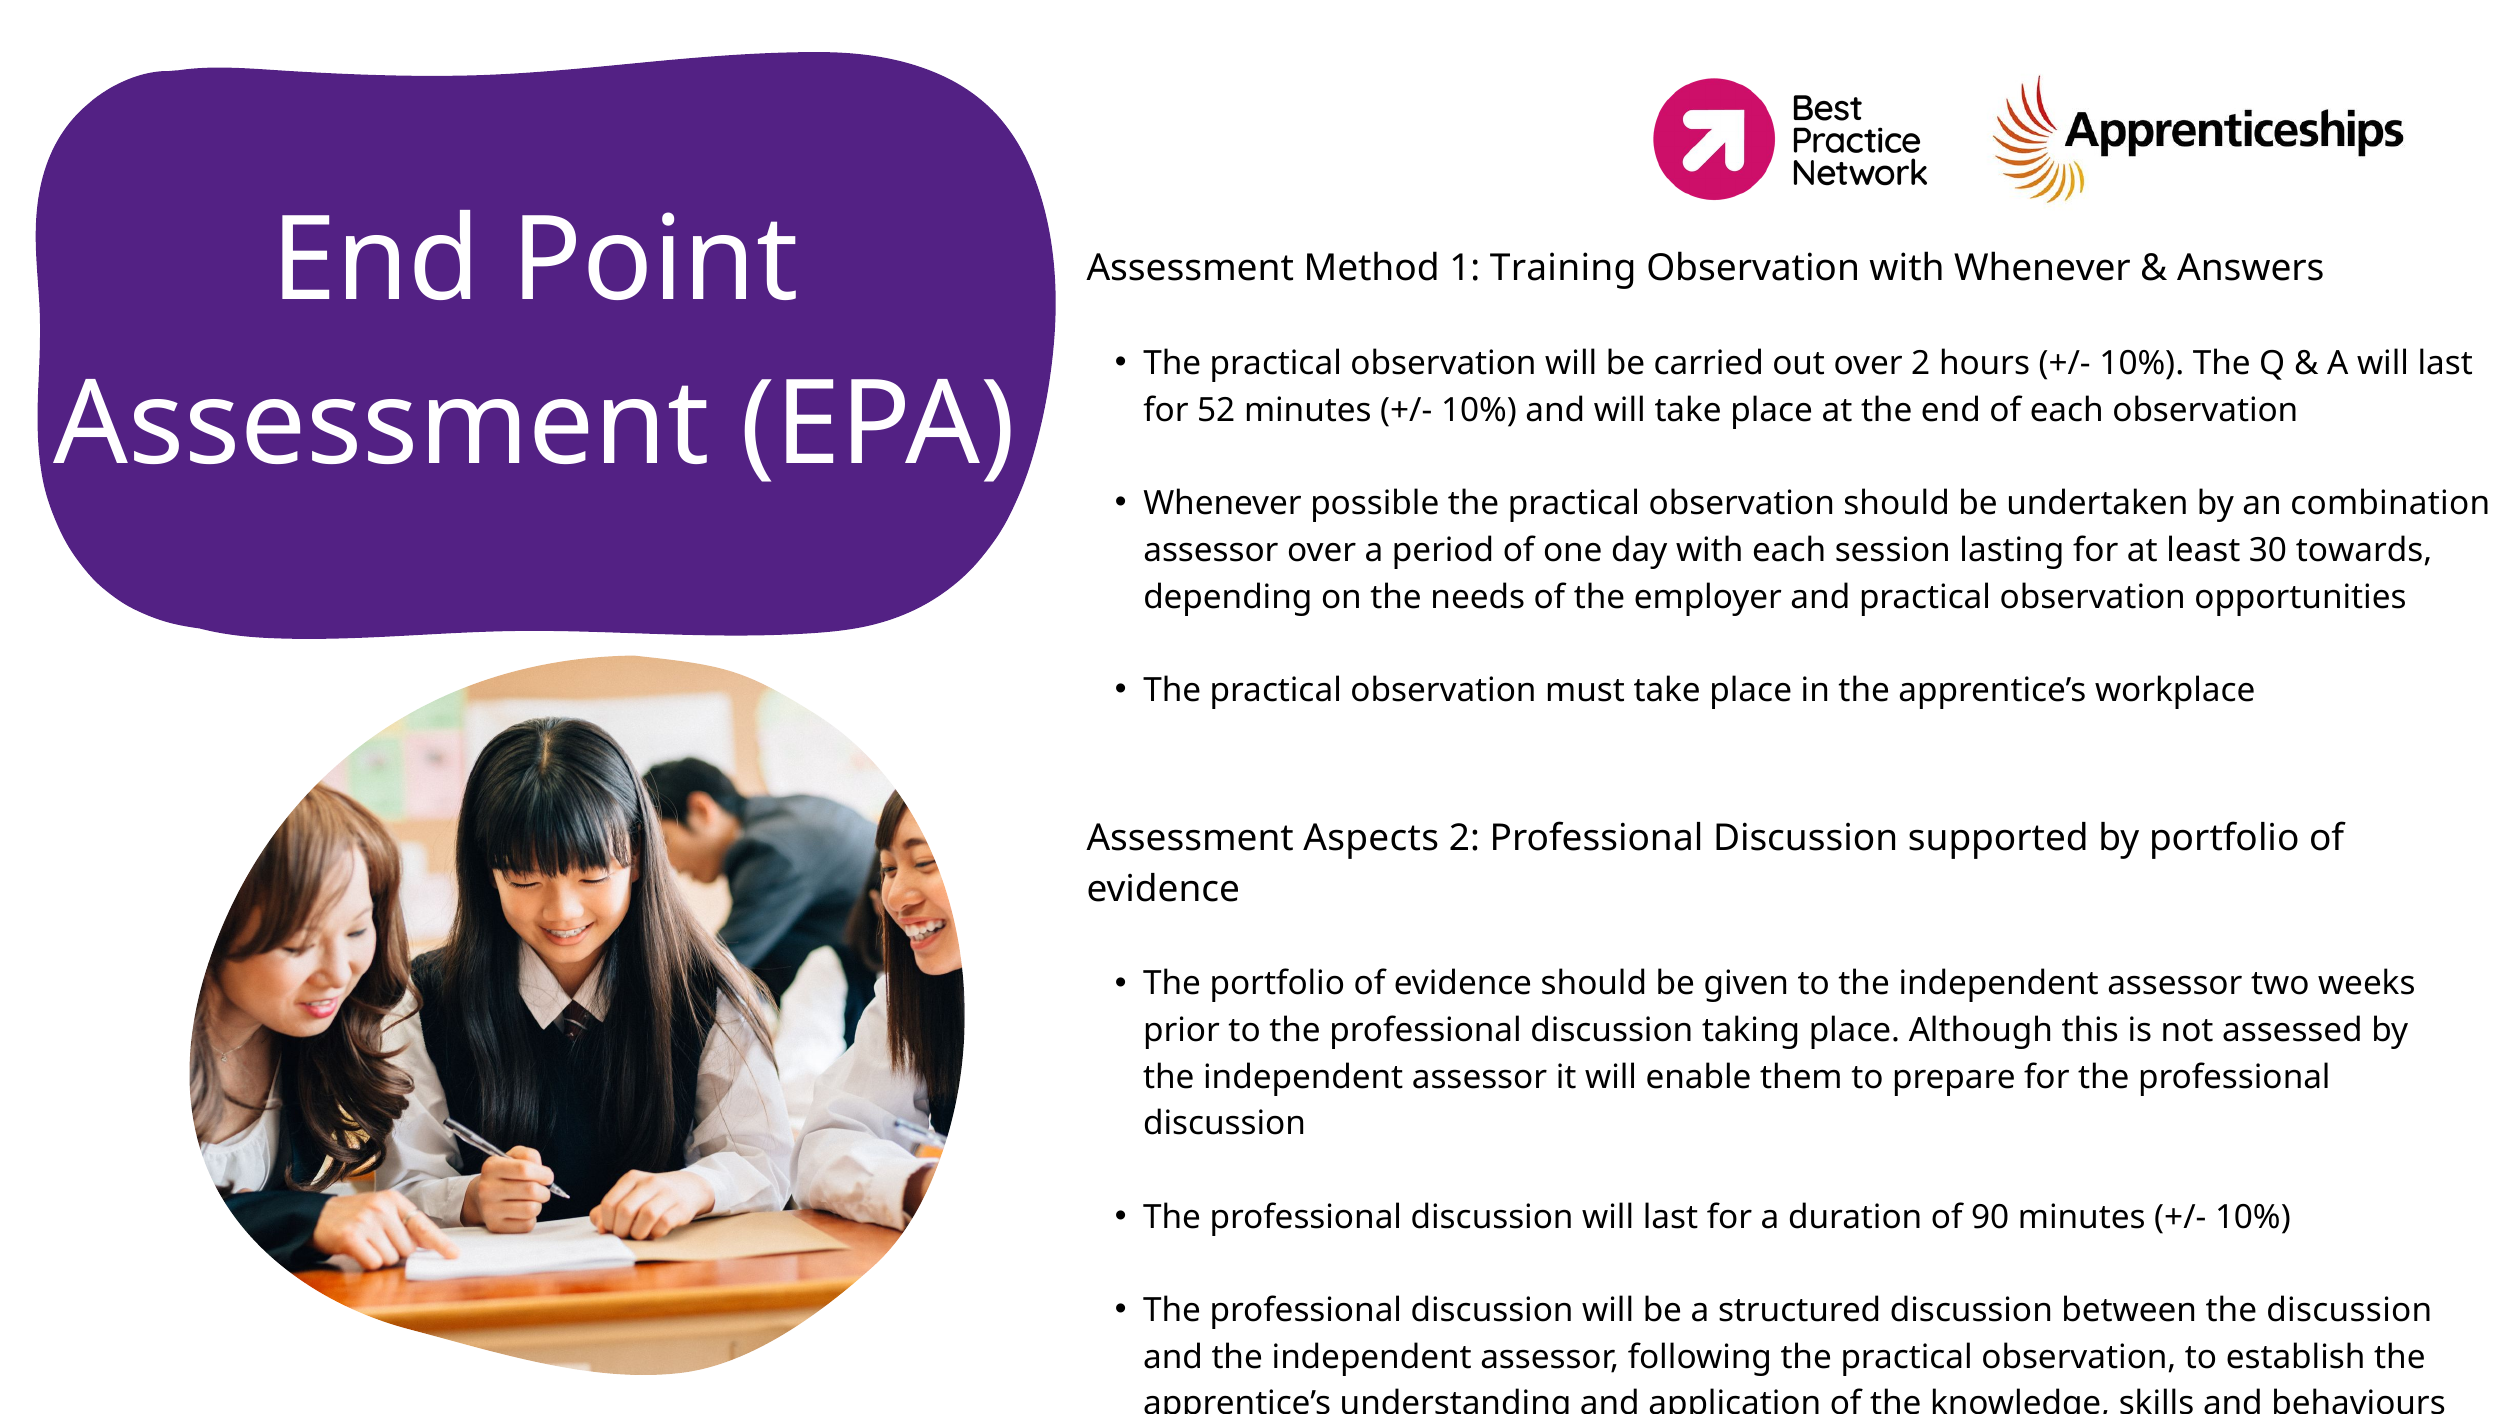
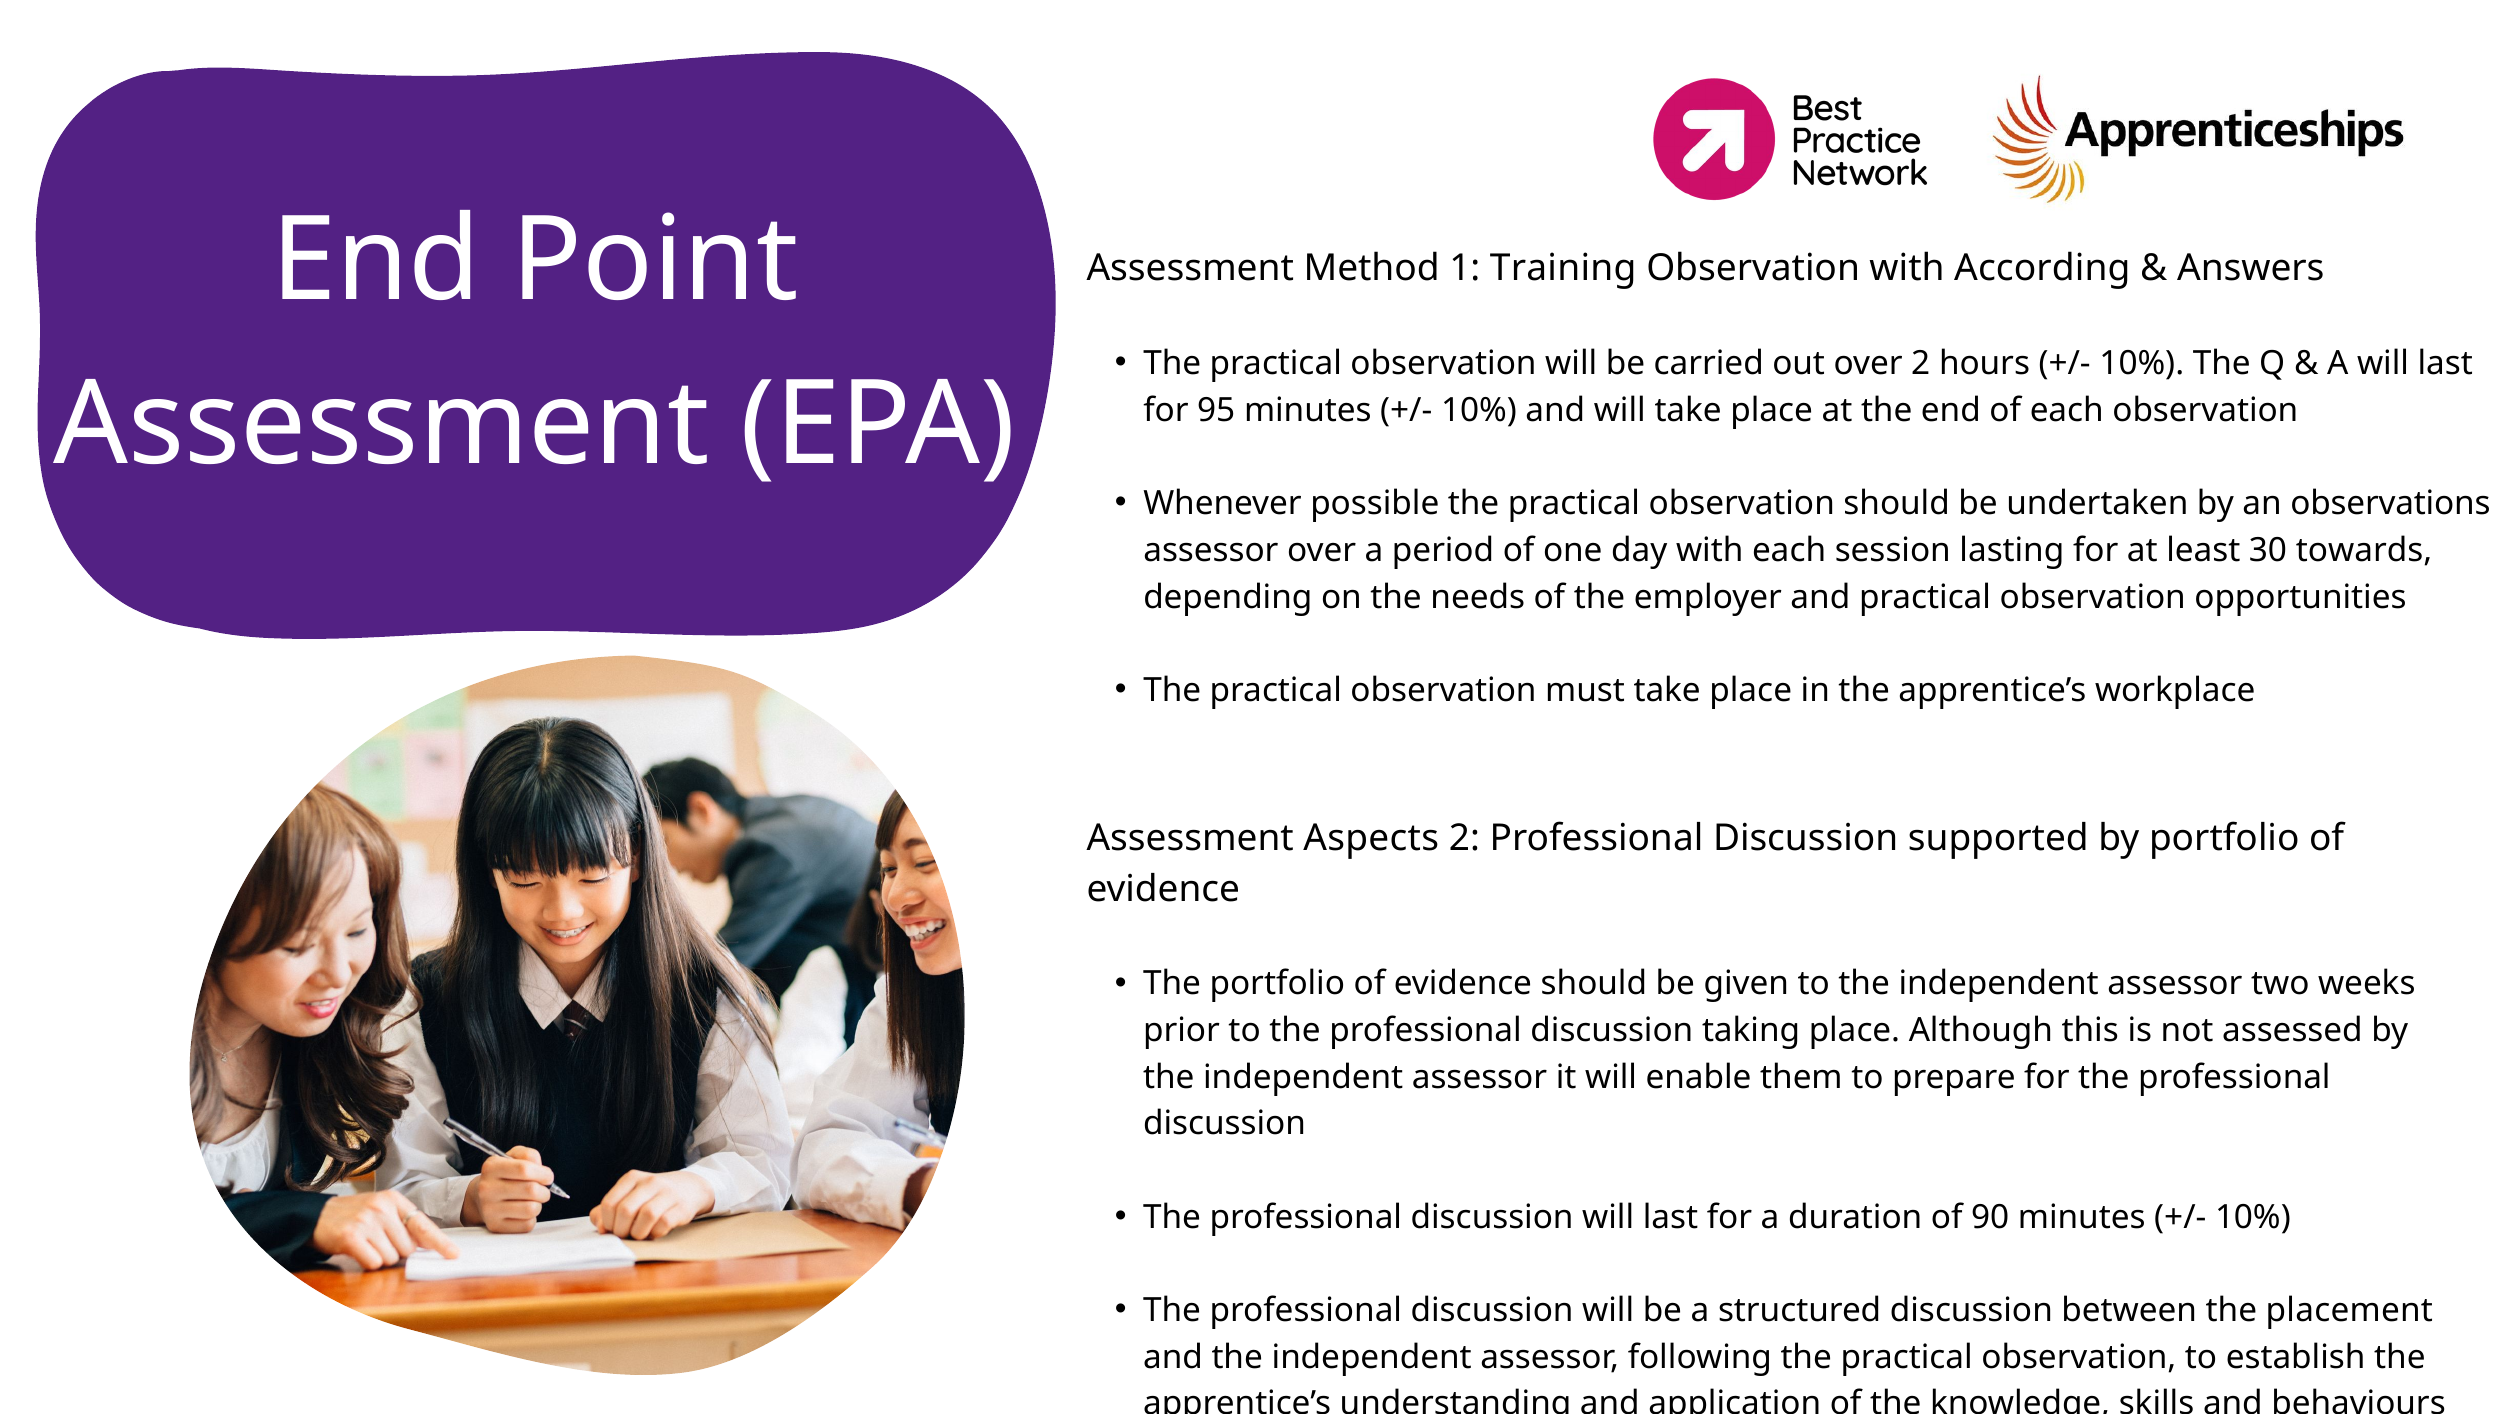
with Whenever: Whenever -> According
52: 52 -> 95
combination: combination -> observations
the discussion: discussion -> placement
